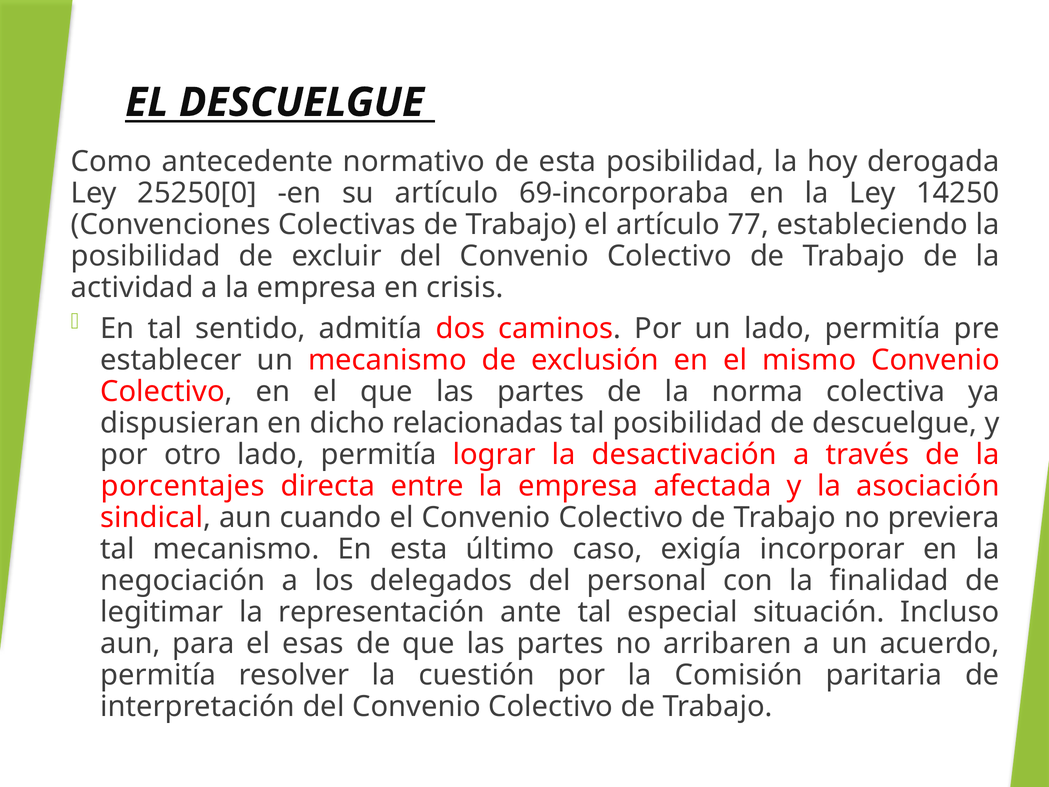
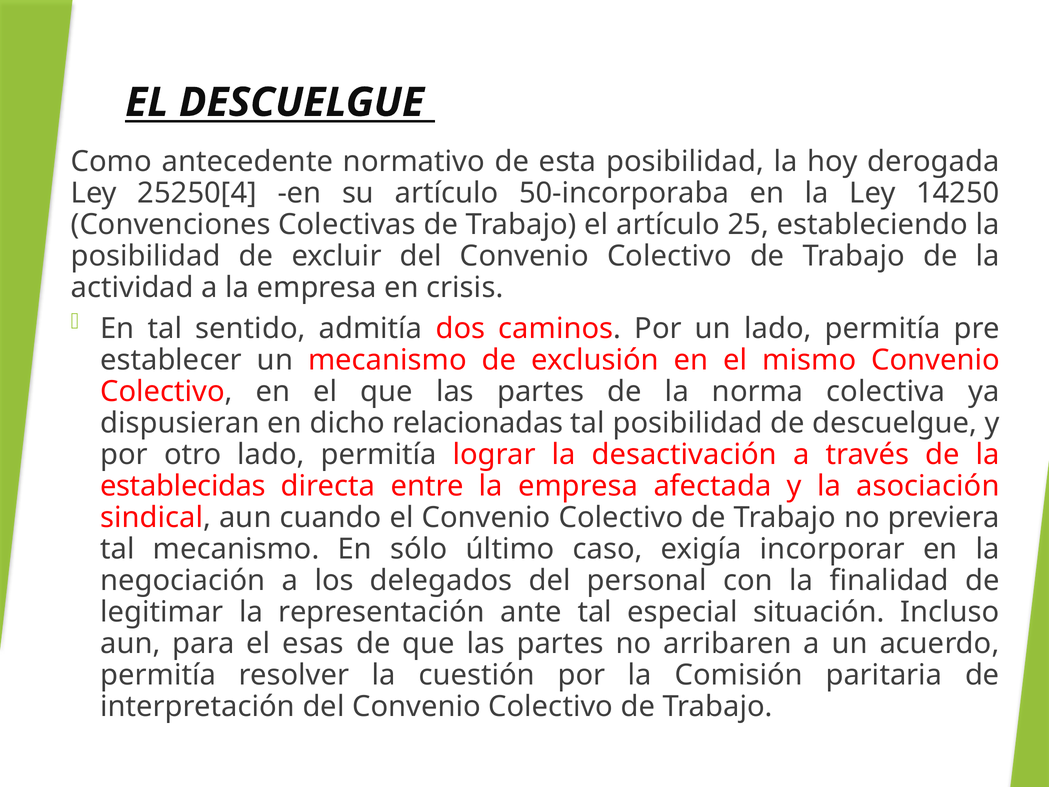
25250[0: 25250[0 -> 25250[4
69-incorporaba: 69-incorporaba -> 50-incorporaba
77: 77 -> 25
porcentajes: porcentajes -> establecidas
En esta: esta -> sólo
